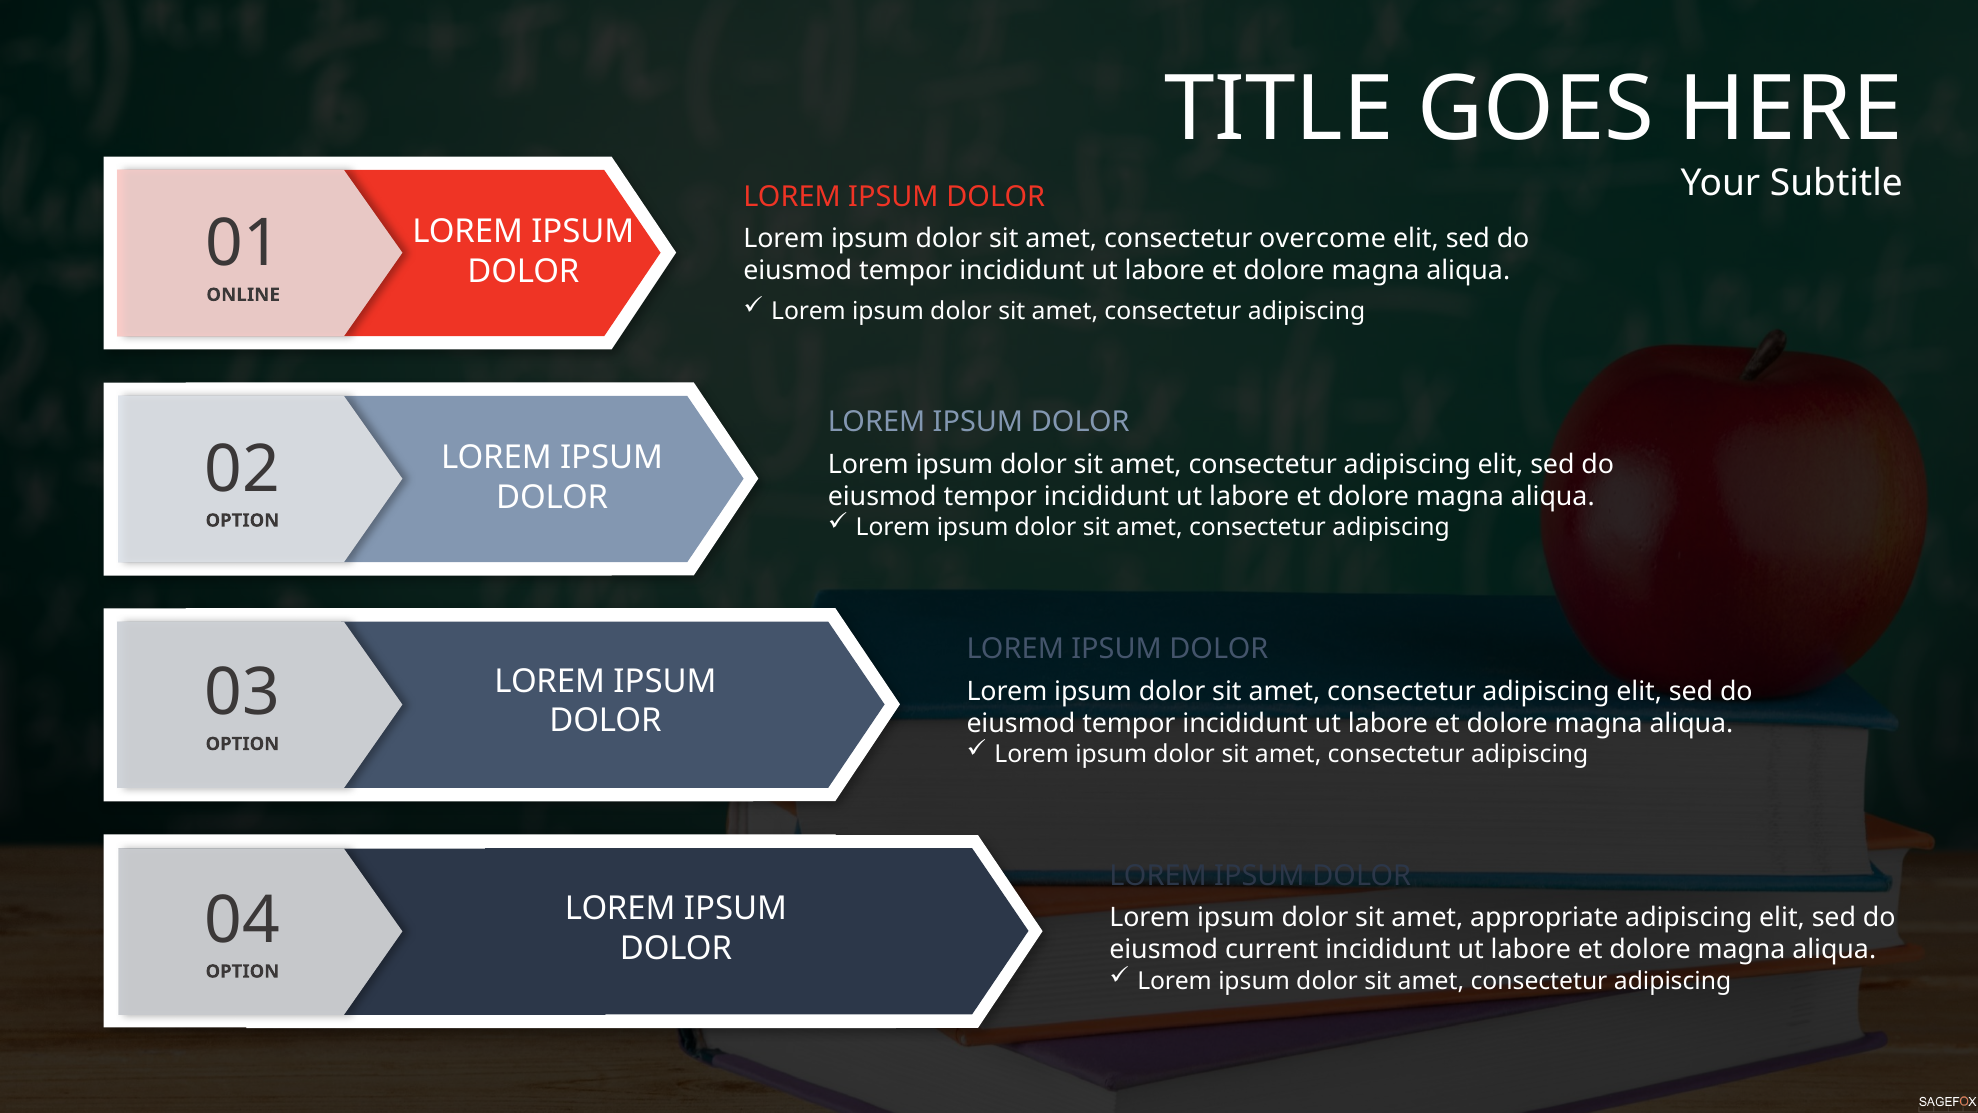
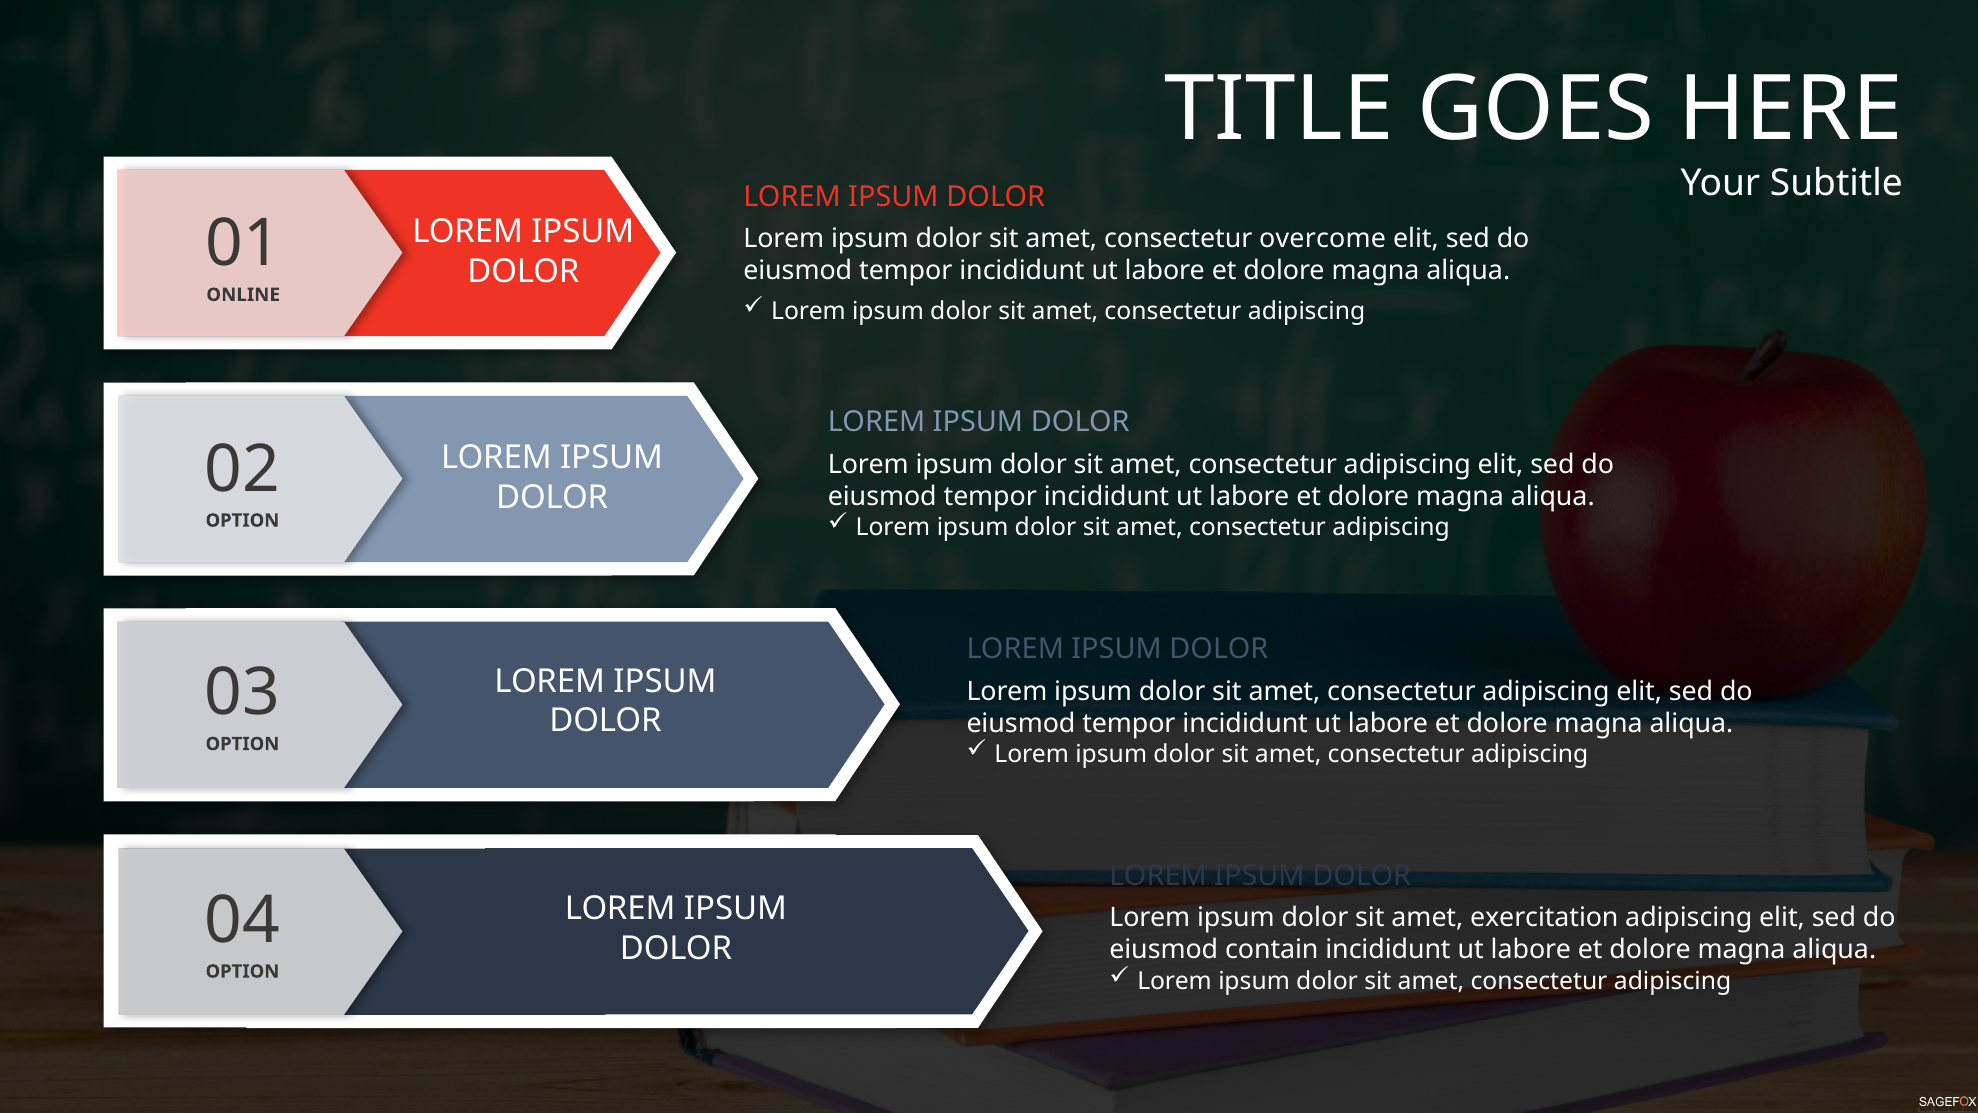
appropriate: appropriate -> exercitation
current: current -> contain
